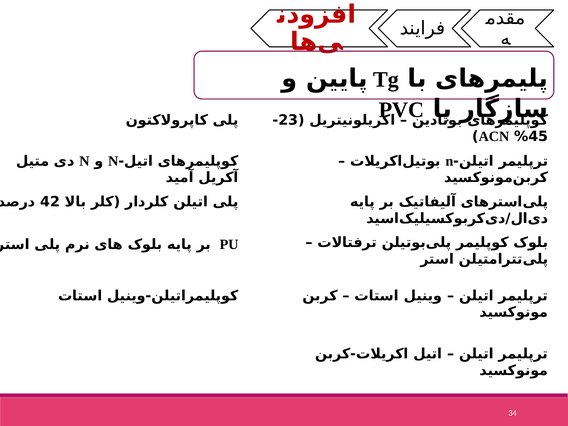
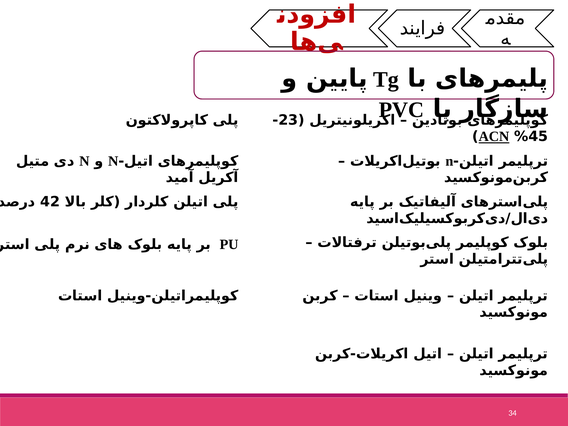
ACN underline: none -> present
